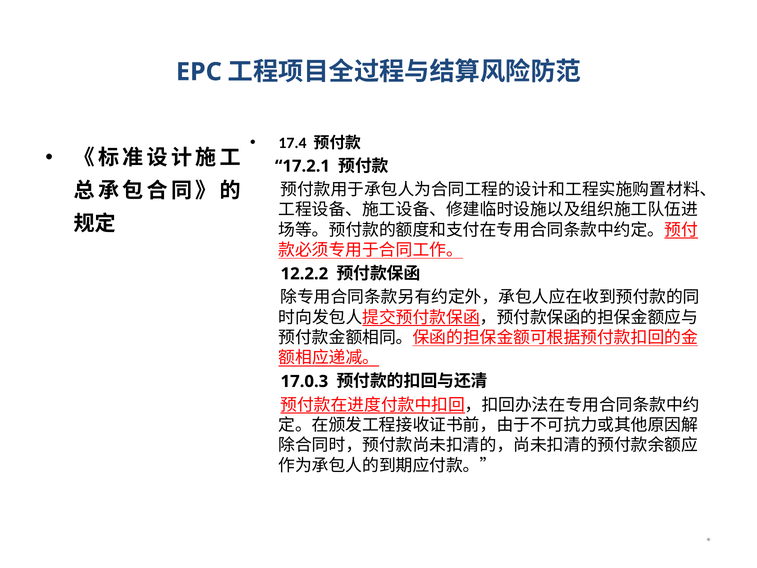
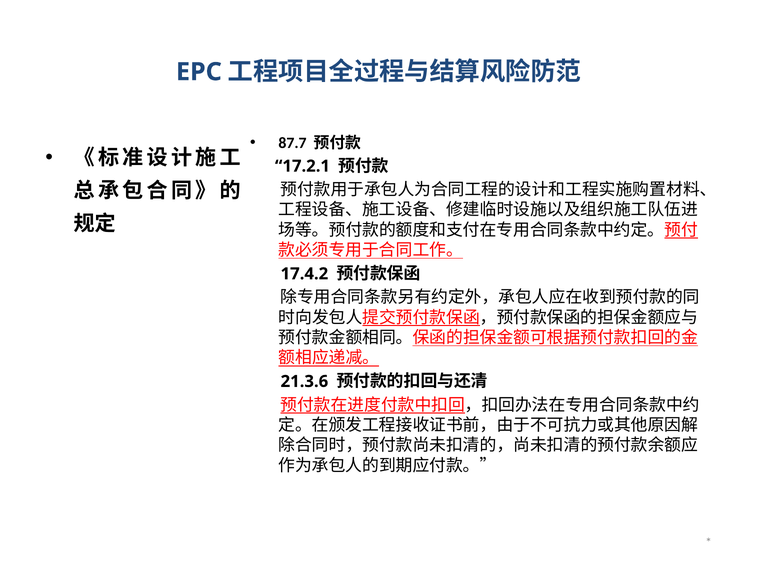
17.4: 17.4 -> 87.7
12.2.2: 12.2.2 -> 17.4.2
17.0.3: 17.0.3 -> 21.3.6
